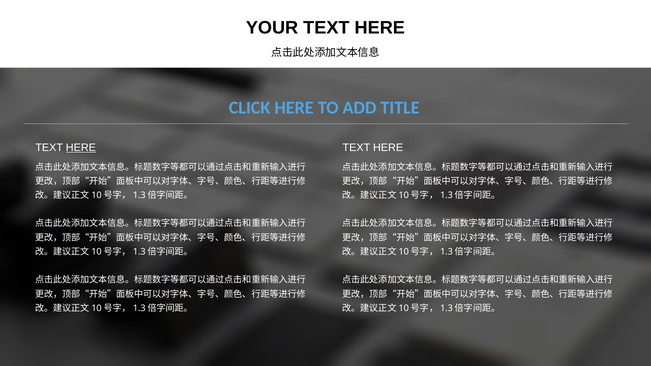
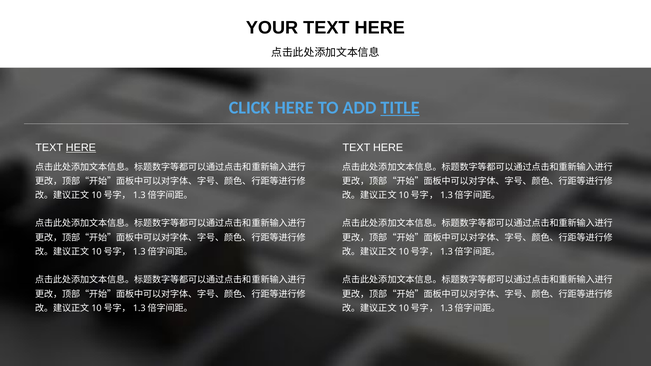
TITLE underline: none -> present
